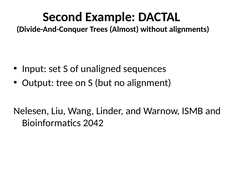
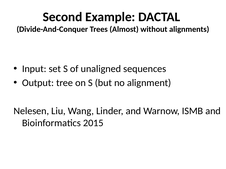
2042: 2042 -> 2015
